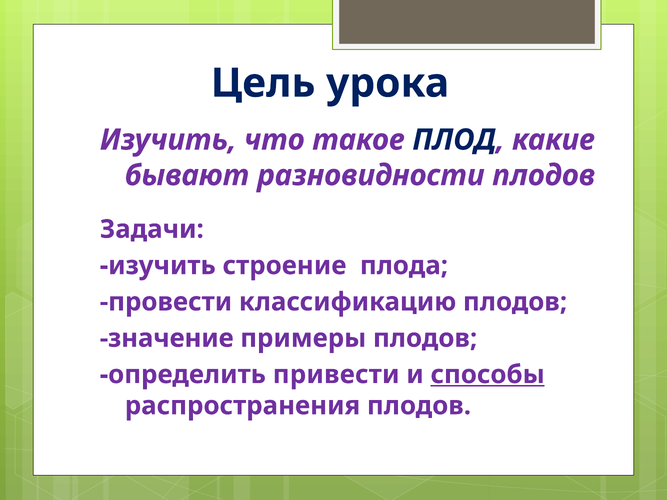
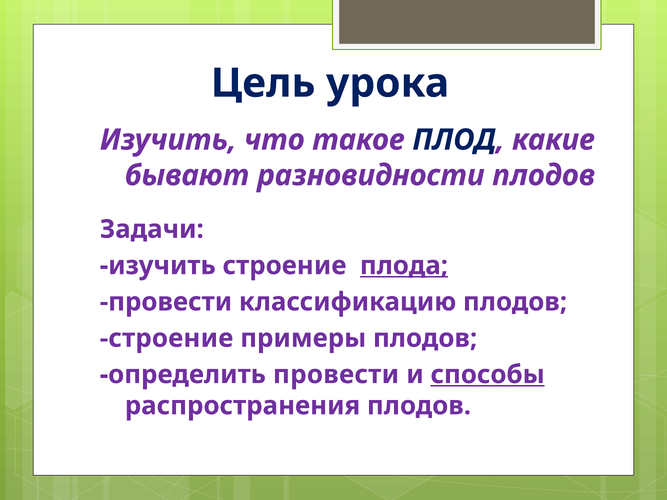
плода underline: none -> present
значение at (167, 338): значение -> строение
определить привести: привести -> провести
